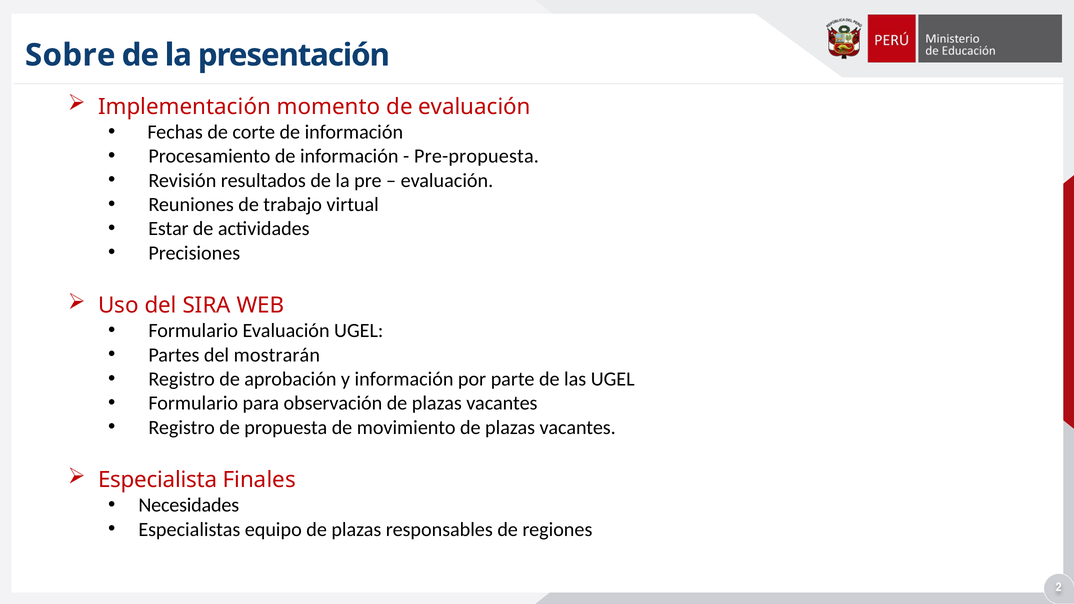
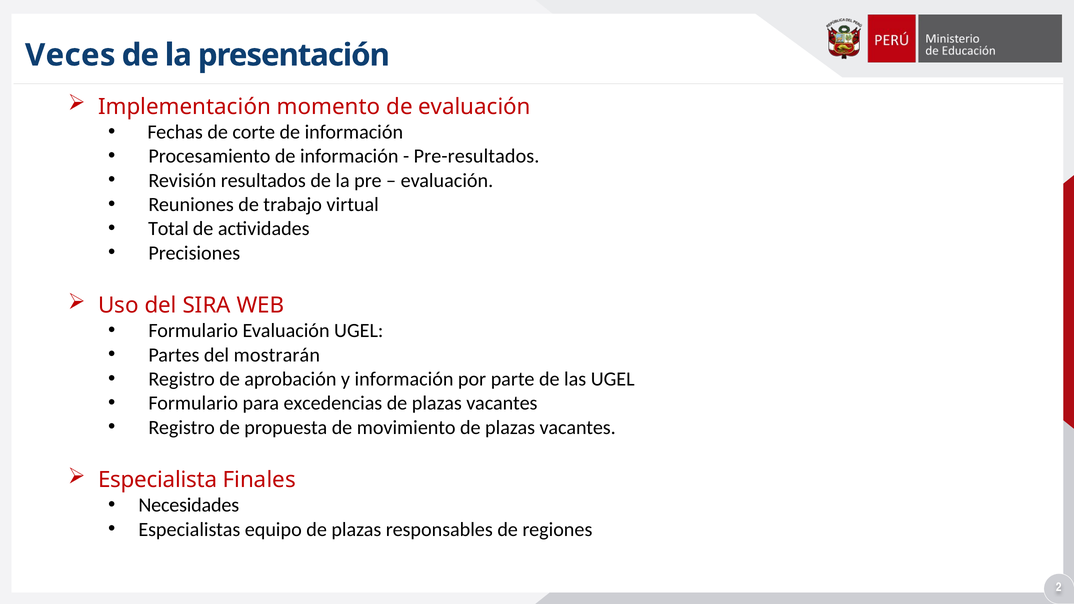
Sobre: Sobre -> Veces
Pre-propuesta: Pre-propuesta -> Pre-resultados
Estar: Estar -> Total
observación: observación -> excedencias
